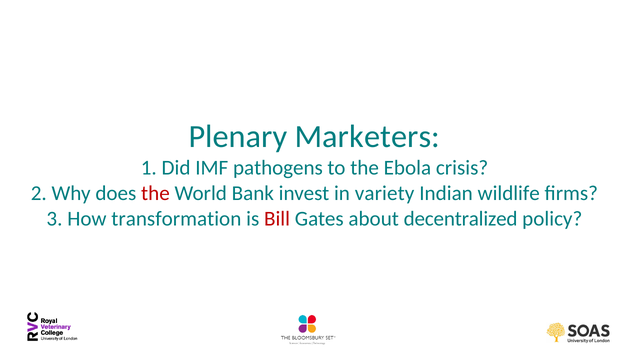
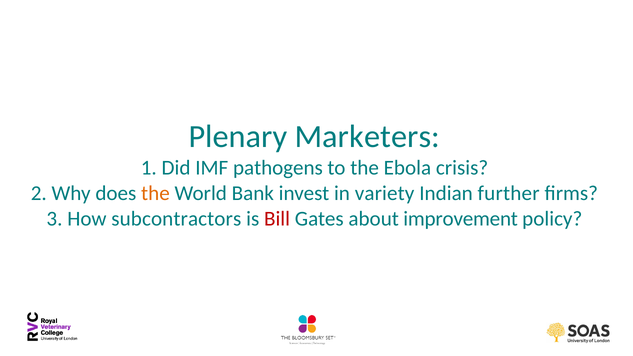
the at (155, 193) colour: red -> orange
wildlife: wildlife -> further
transformation: transformation -> subcontractors
decentralized: decentralized -> improvement
